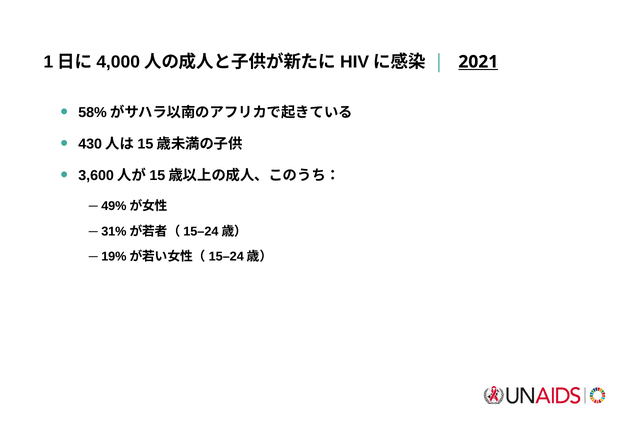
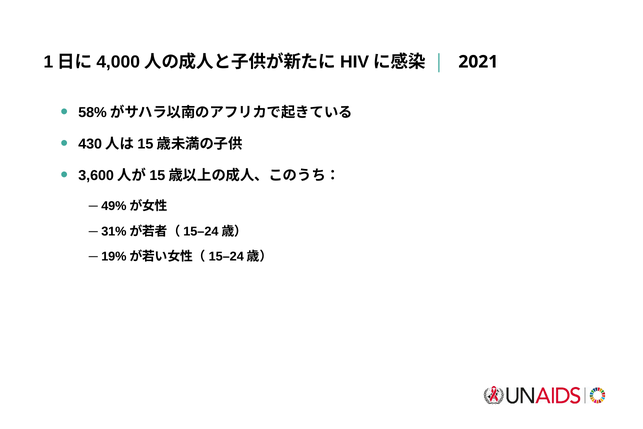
2021 underline: present -> none
